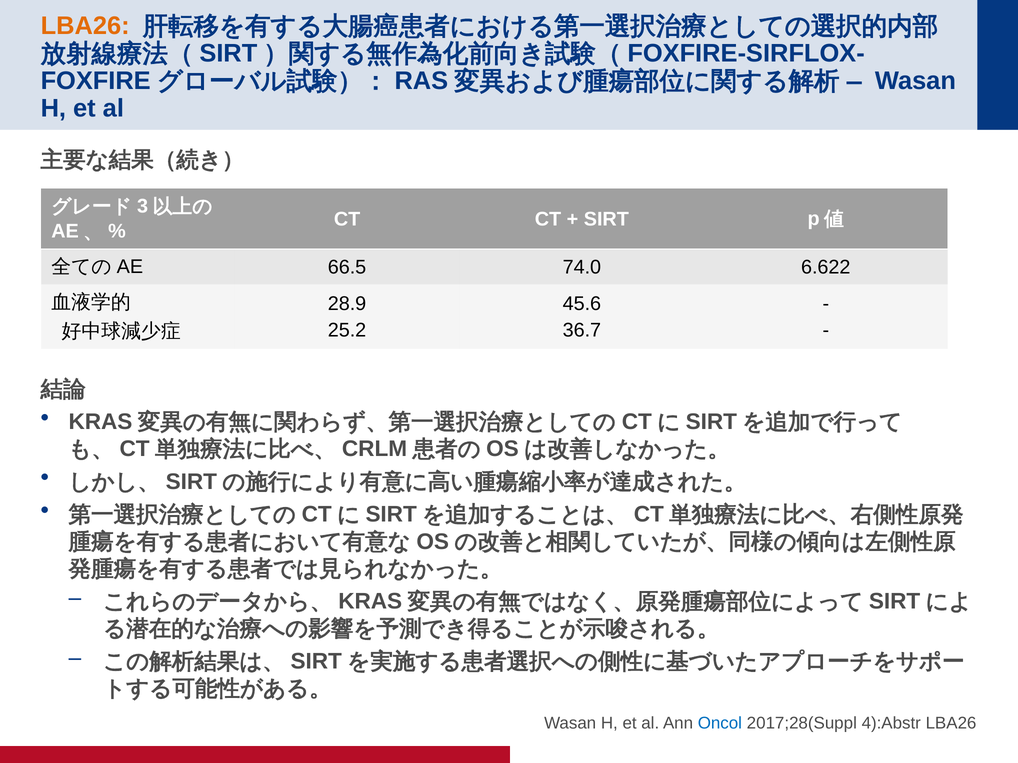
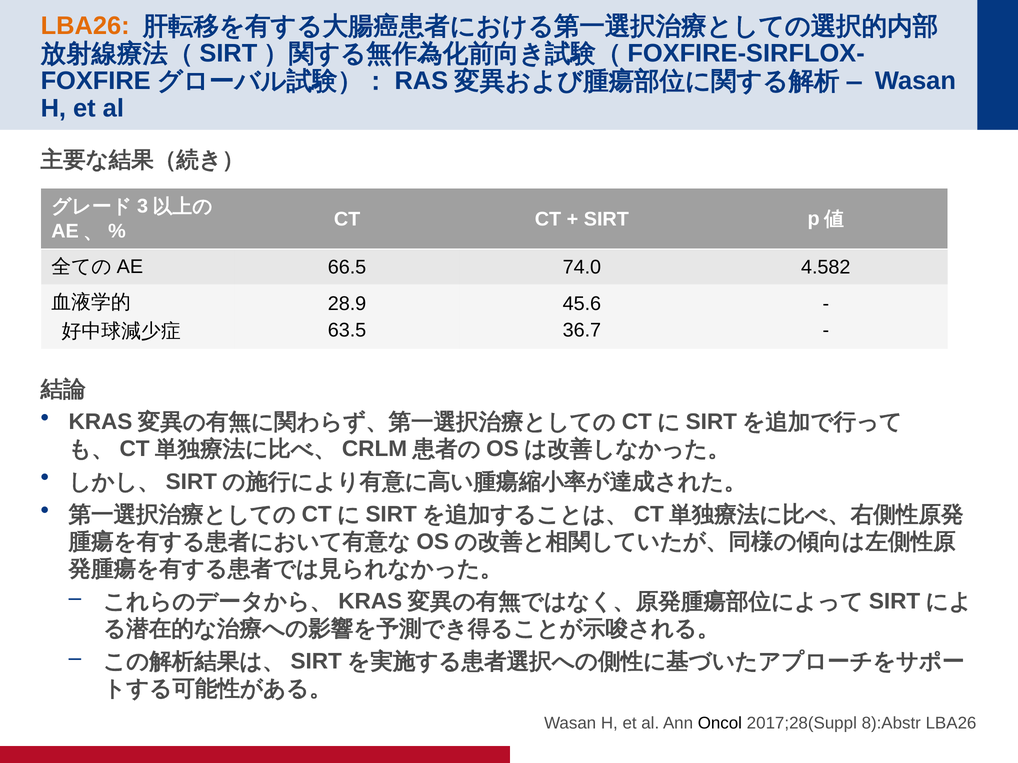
6.622: 6.622 -> 4.582
25.2: 25.2 -> 63.5
Oncol colour: blue -> black
4):Abstr: 4):Abstr -> 8):Abstr
